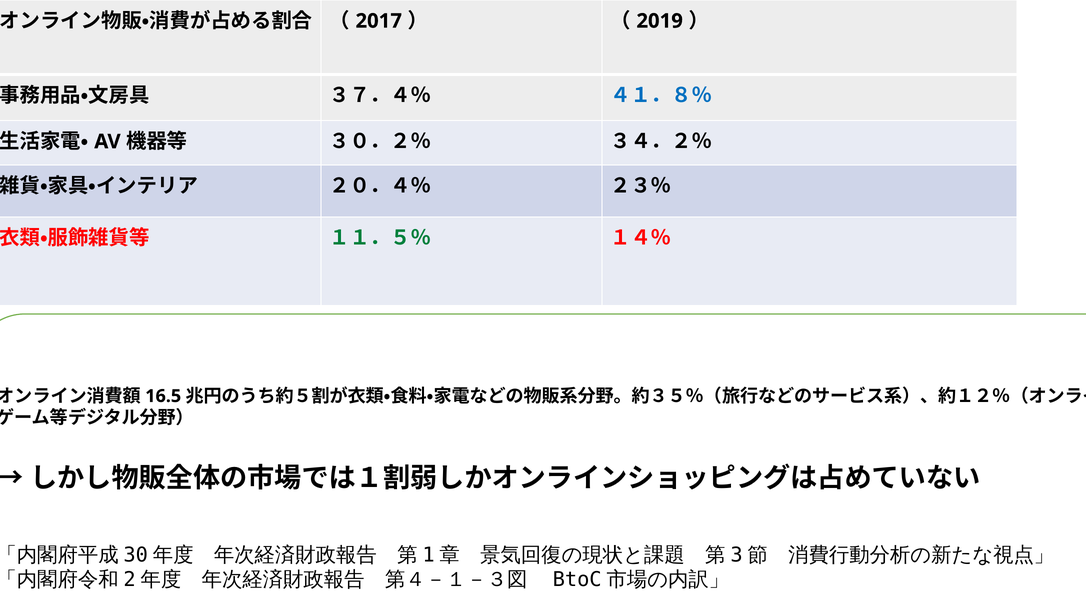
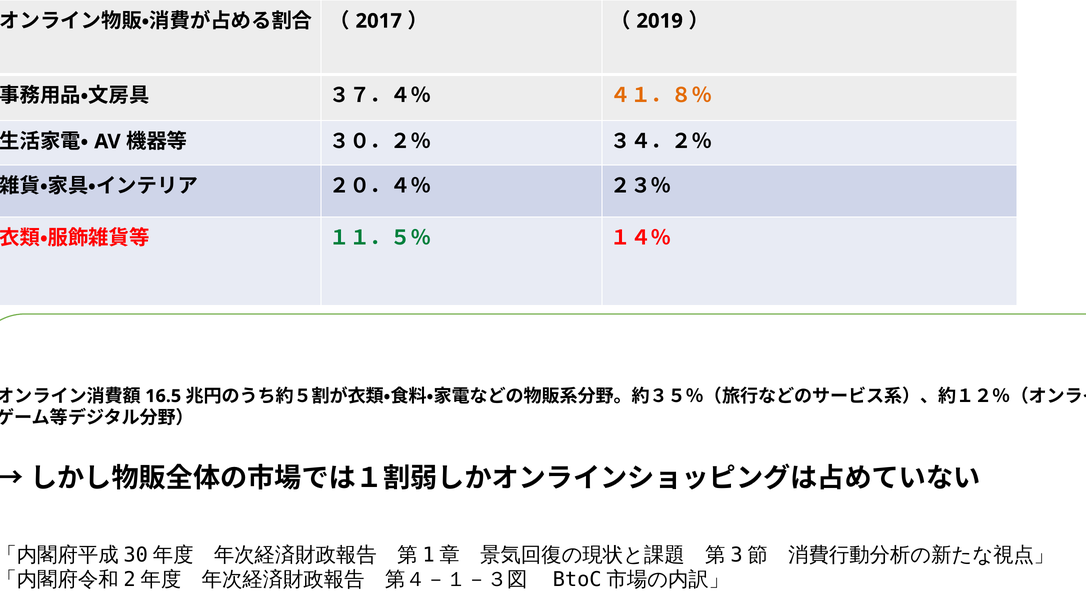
４１．８％ colour: blue -> orange
